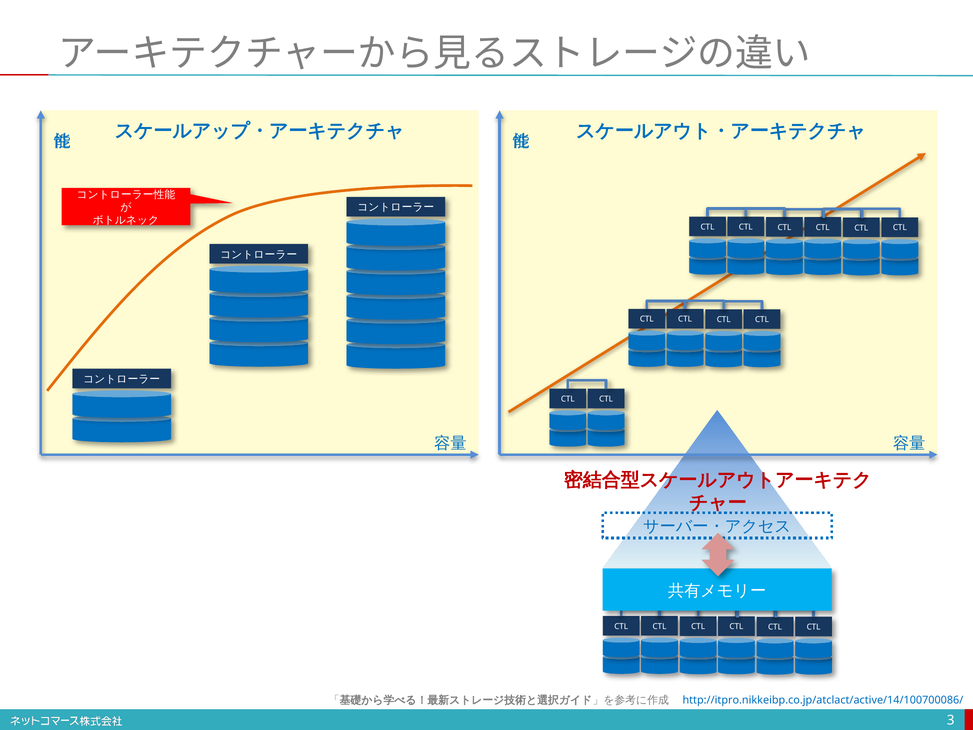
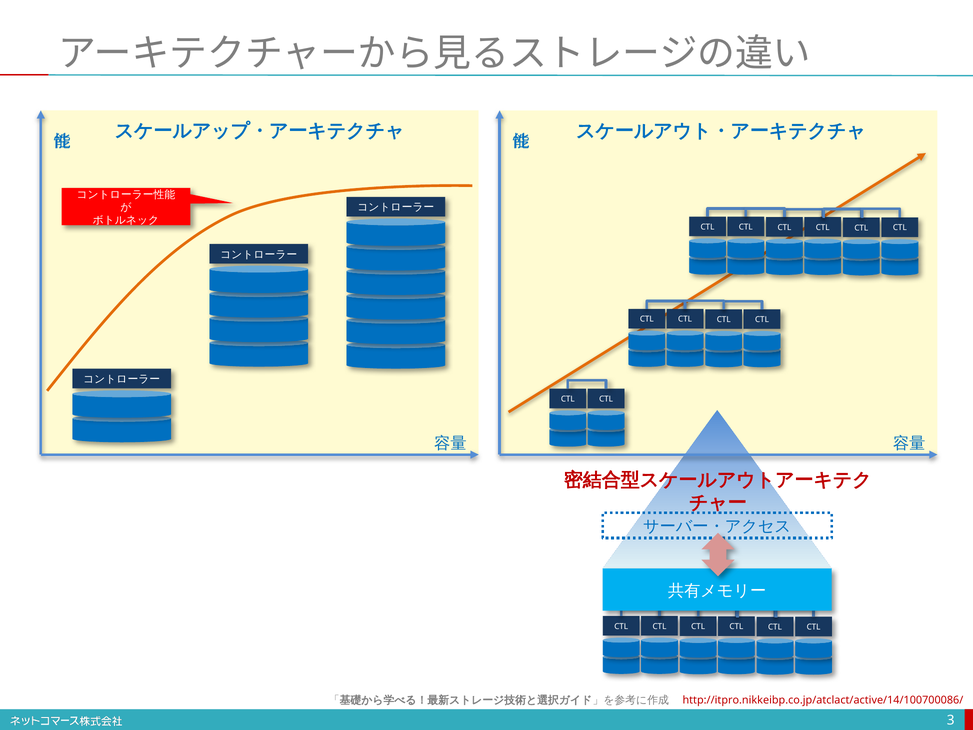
http://itpro.nikkeibp.co.jp/atclact/active/14/100700086/ colour: blue -> red
